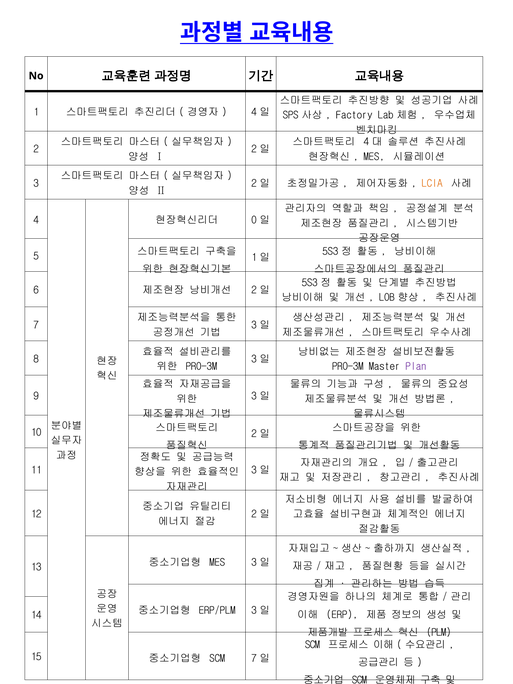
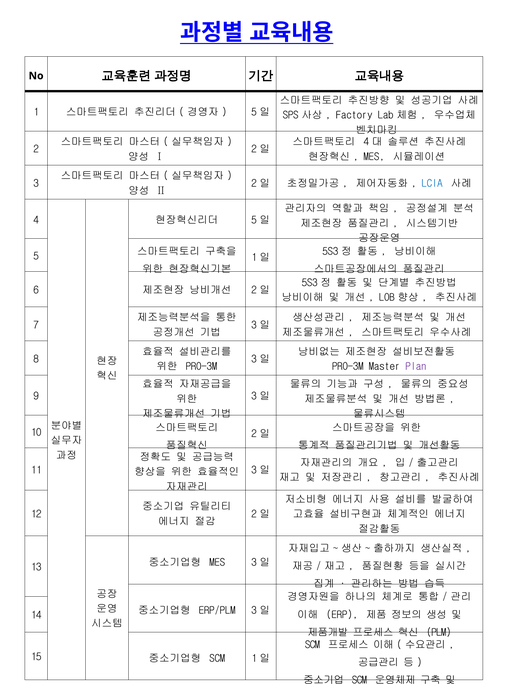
4 at (254, 112): 4 -> 5
LCIA colour: orange -> blue
0 at (254, 220): 0 -> 5
SCM 7: 7 -> 1
